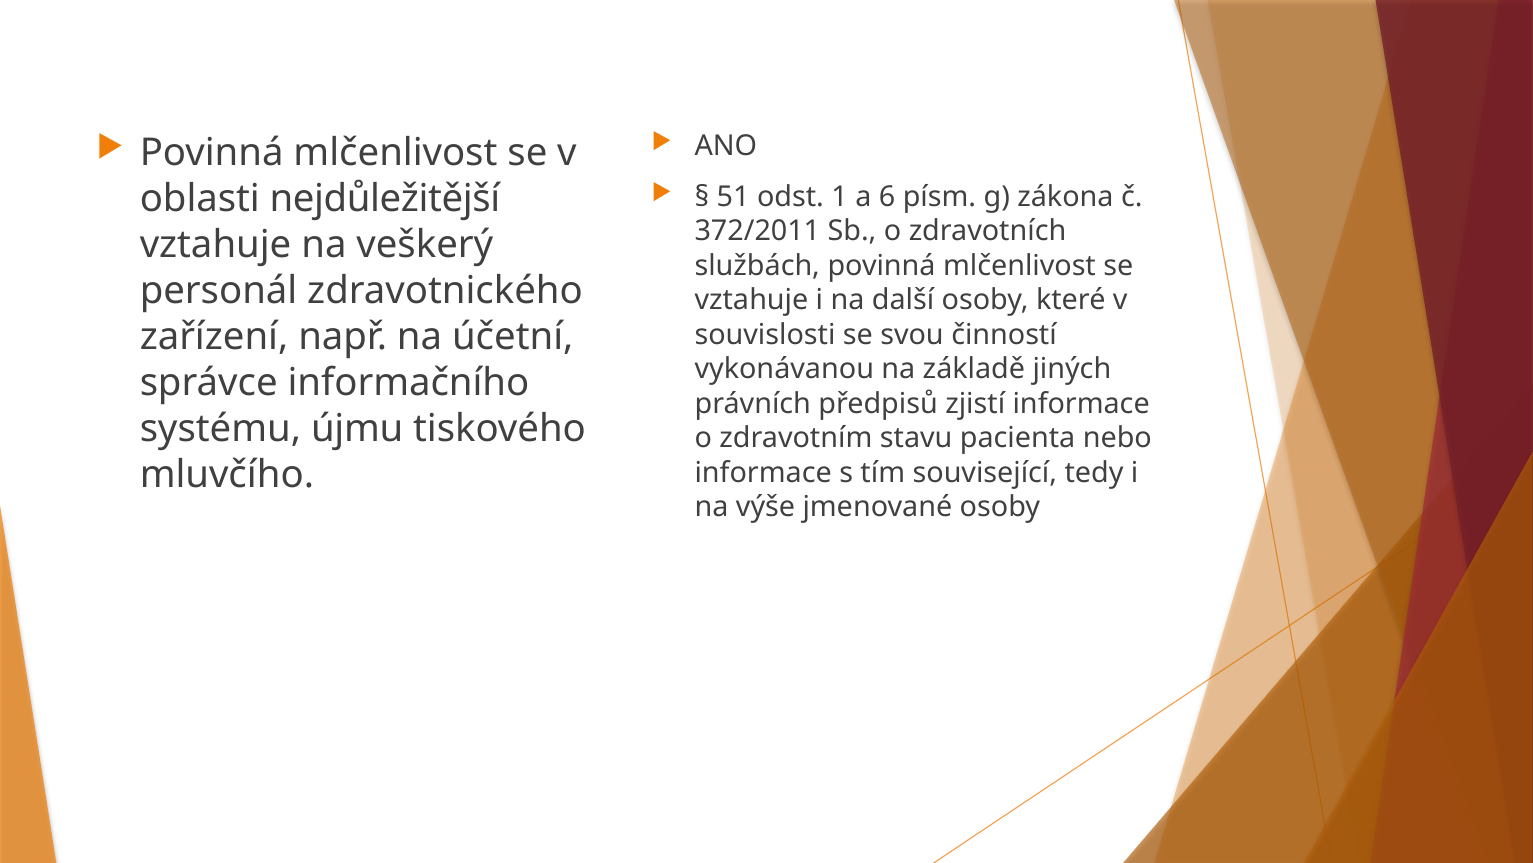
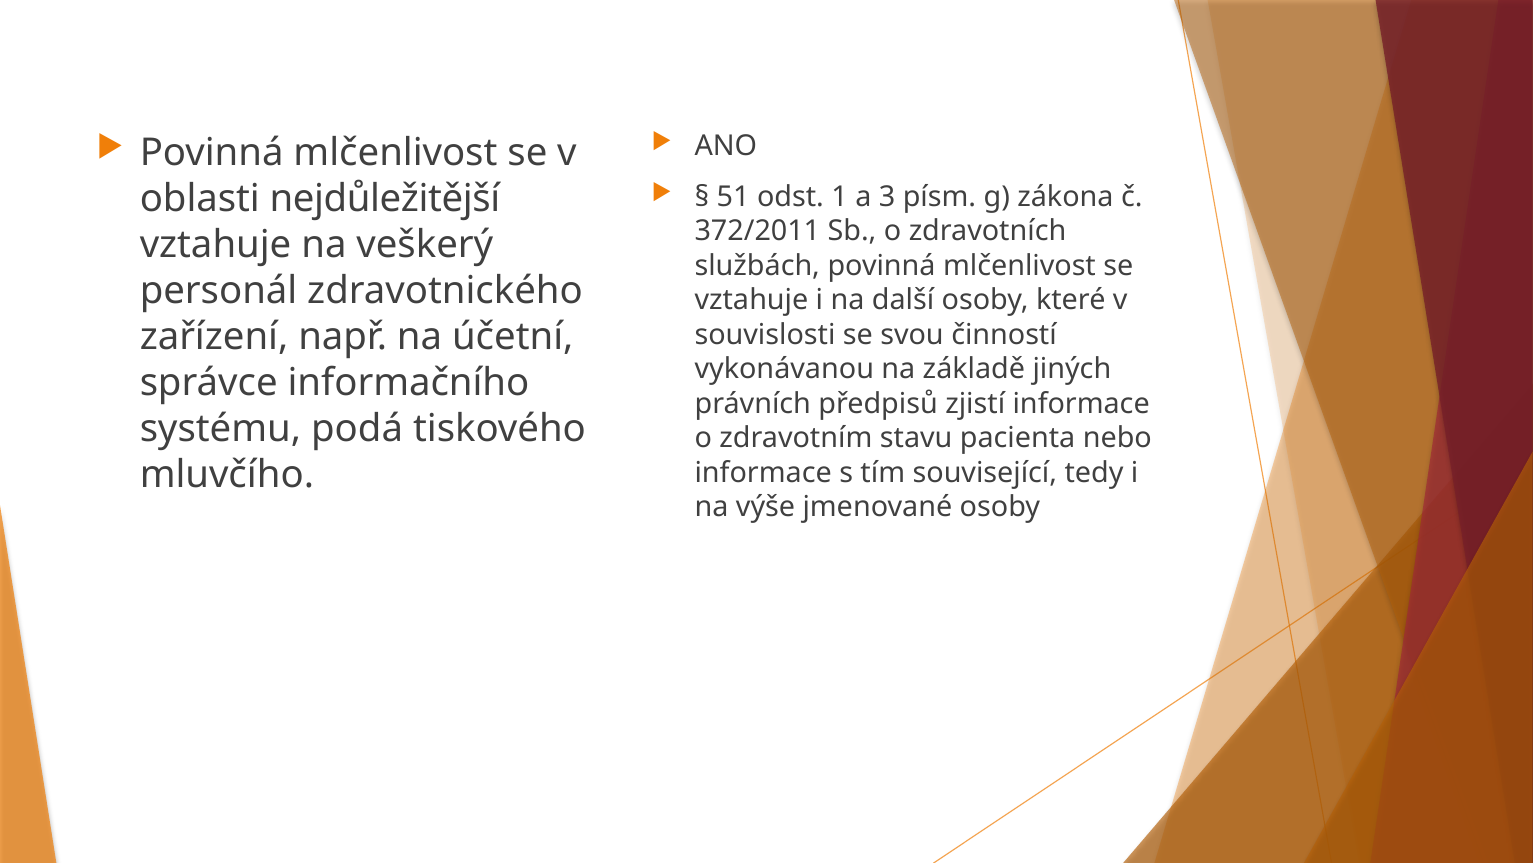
6: 6 -> 3
újmu: újmu -> podá
